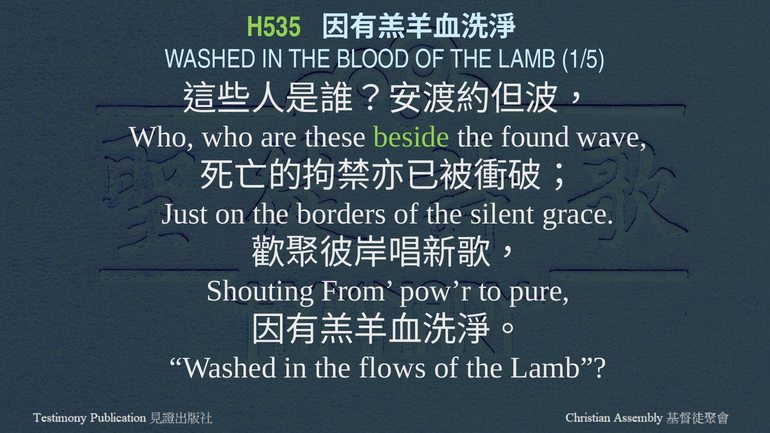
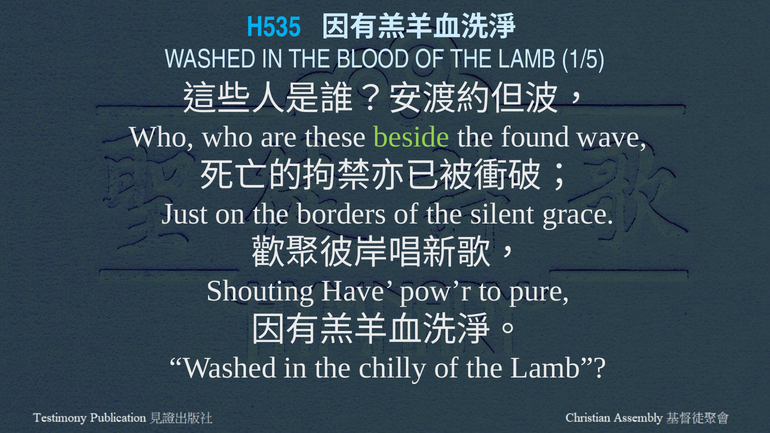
H535 colour: light green -> light blue
From: From -> Have
flows: flows -> chilly
